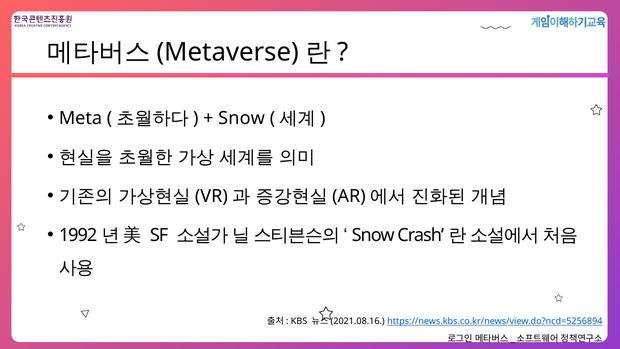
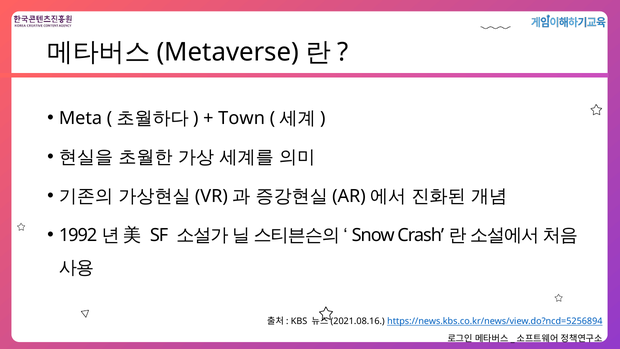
Snow at (242, 118): Snow -> Town
